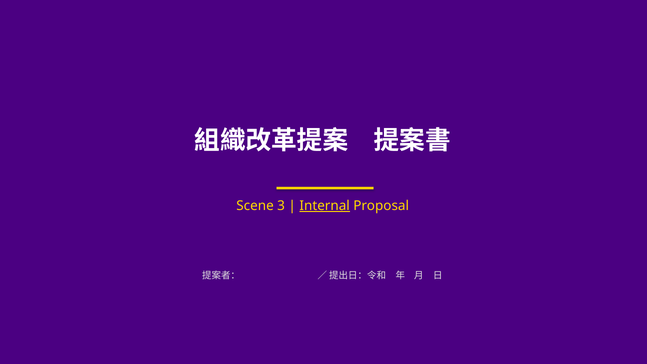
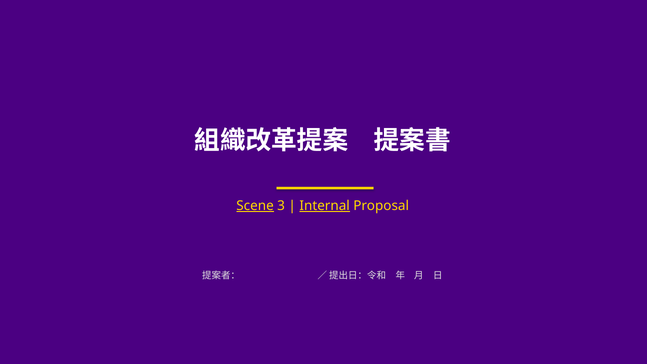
Scene underline: none -> present
